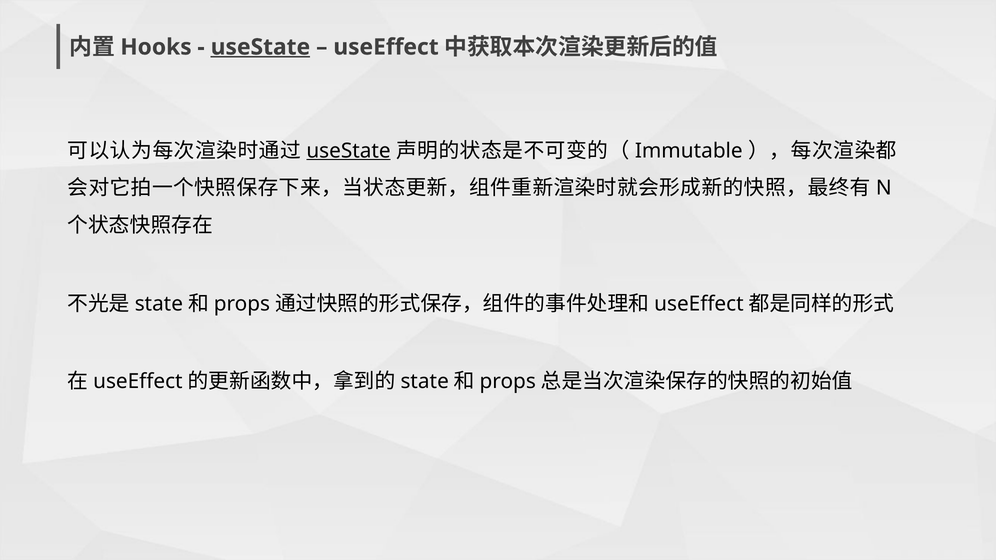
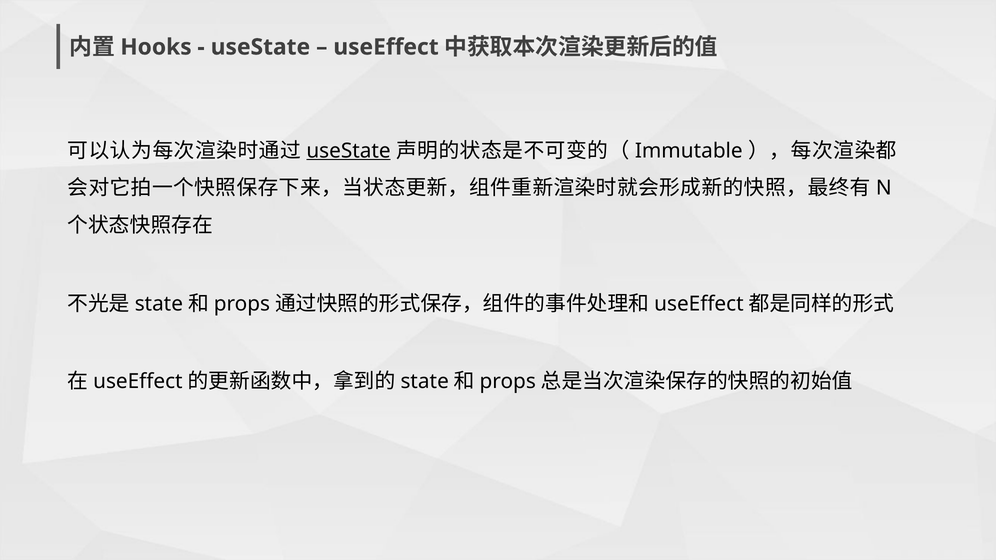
useState at (260, 47) underline: present -> none
